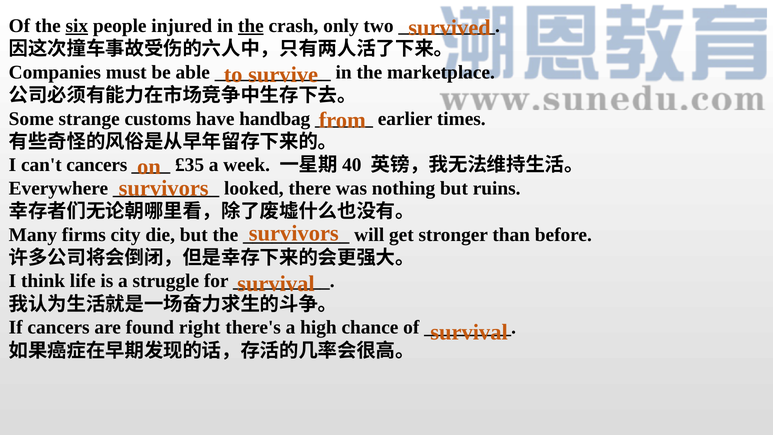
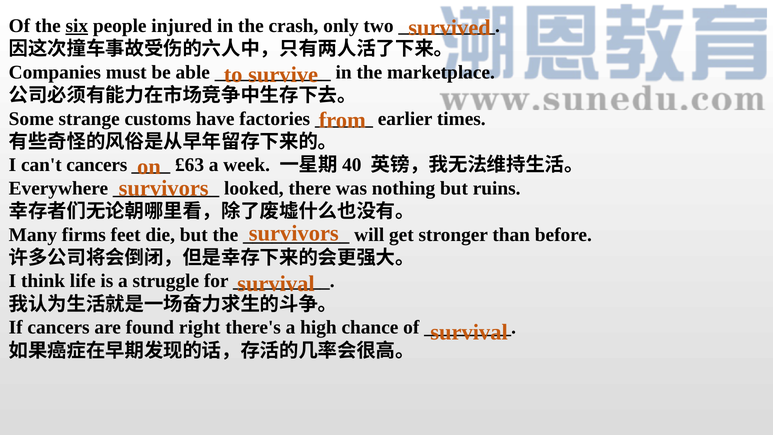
the at (251, 26) underline: present -> none
handbag: handbag -> factories
£35: £35 -> £63
city: city -> feet
